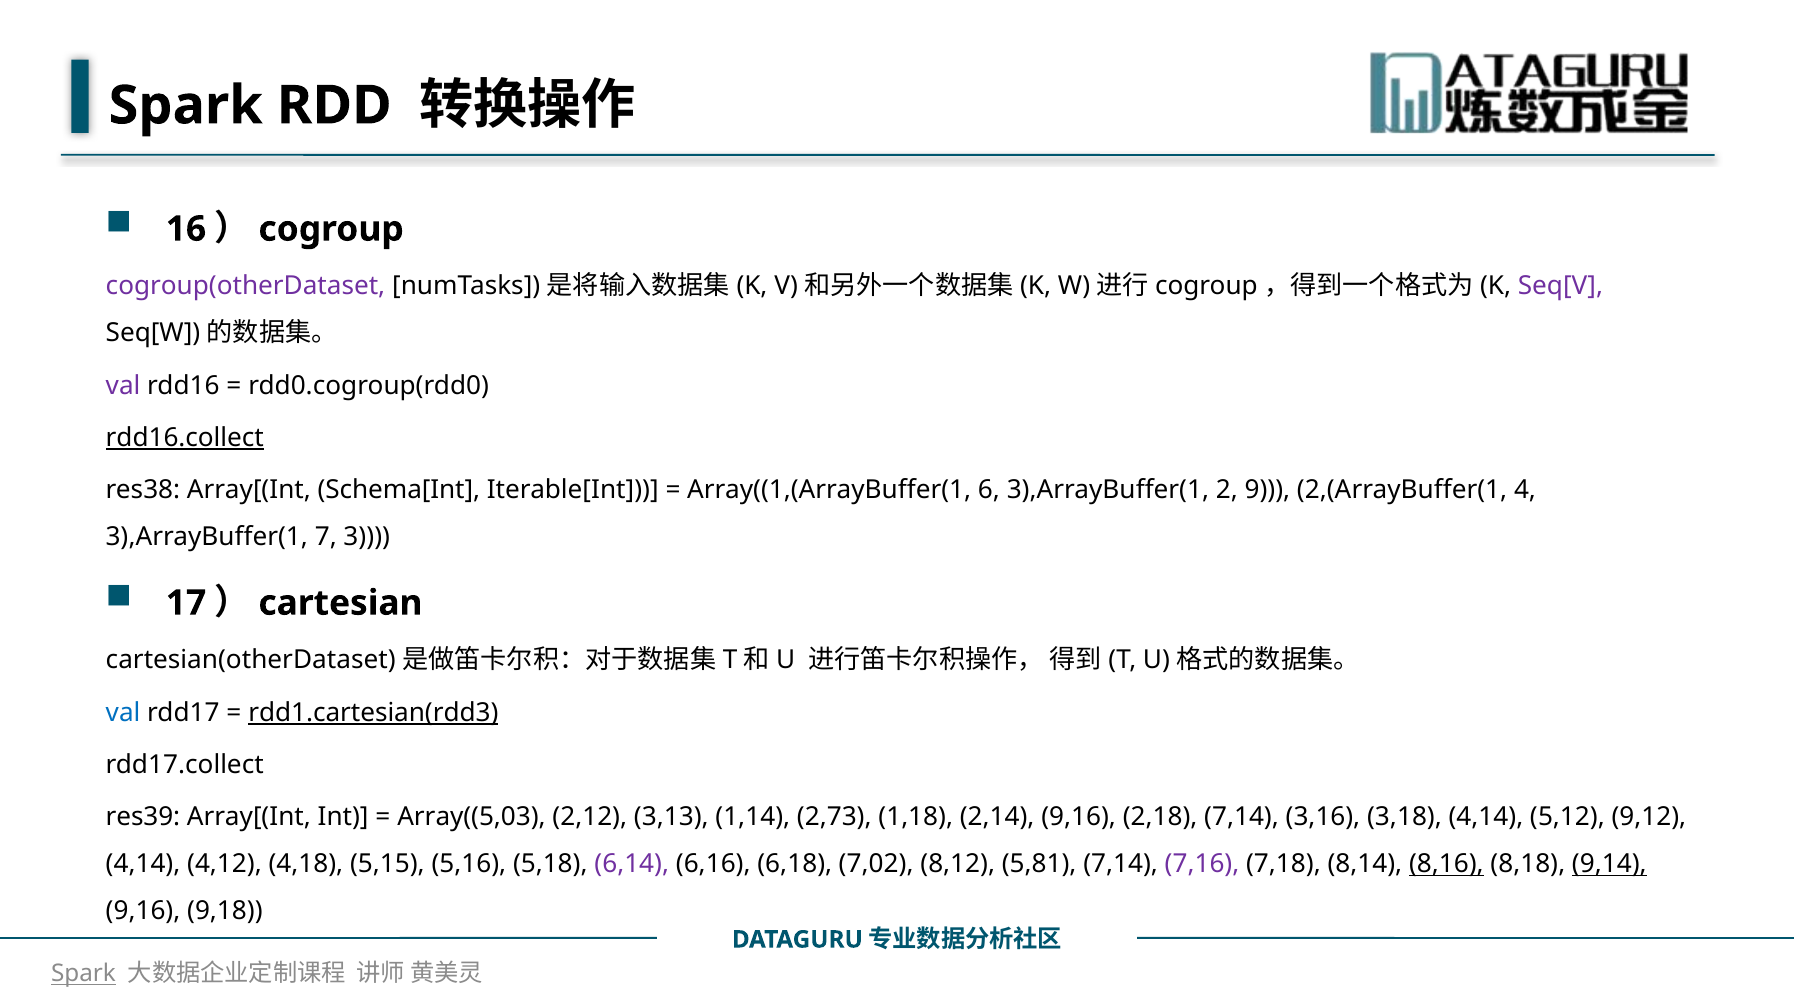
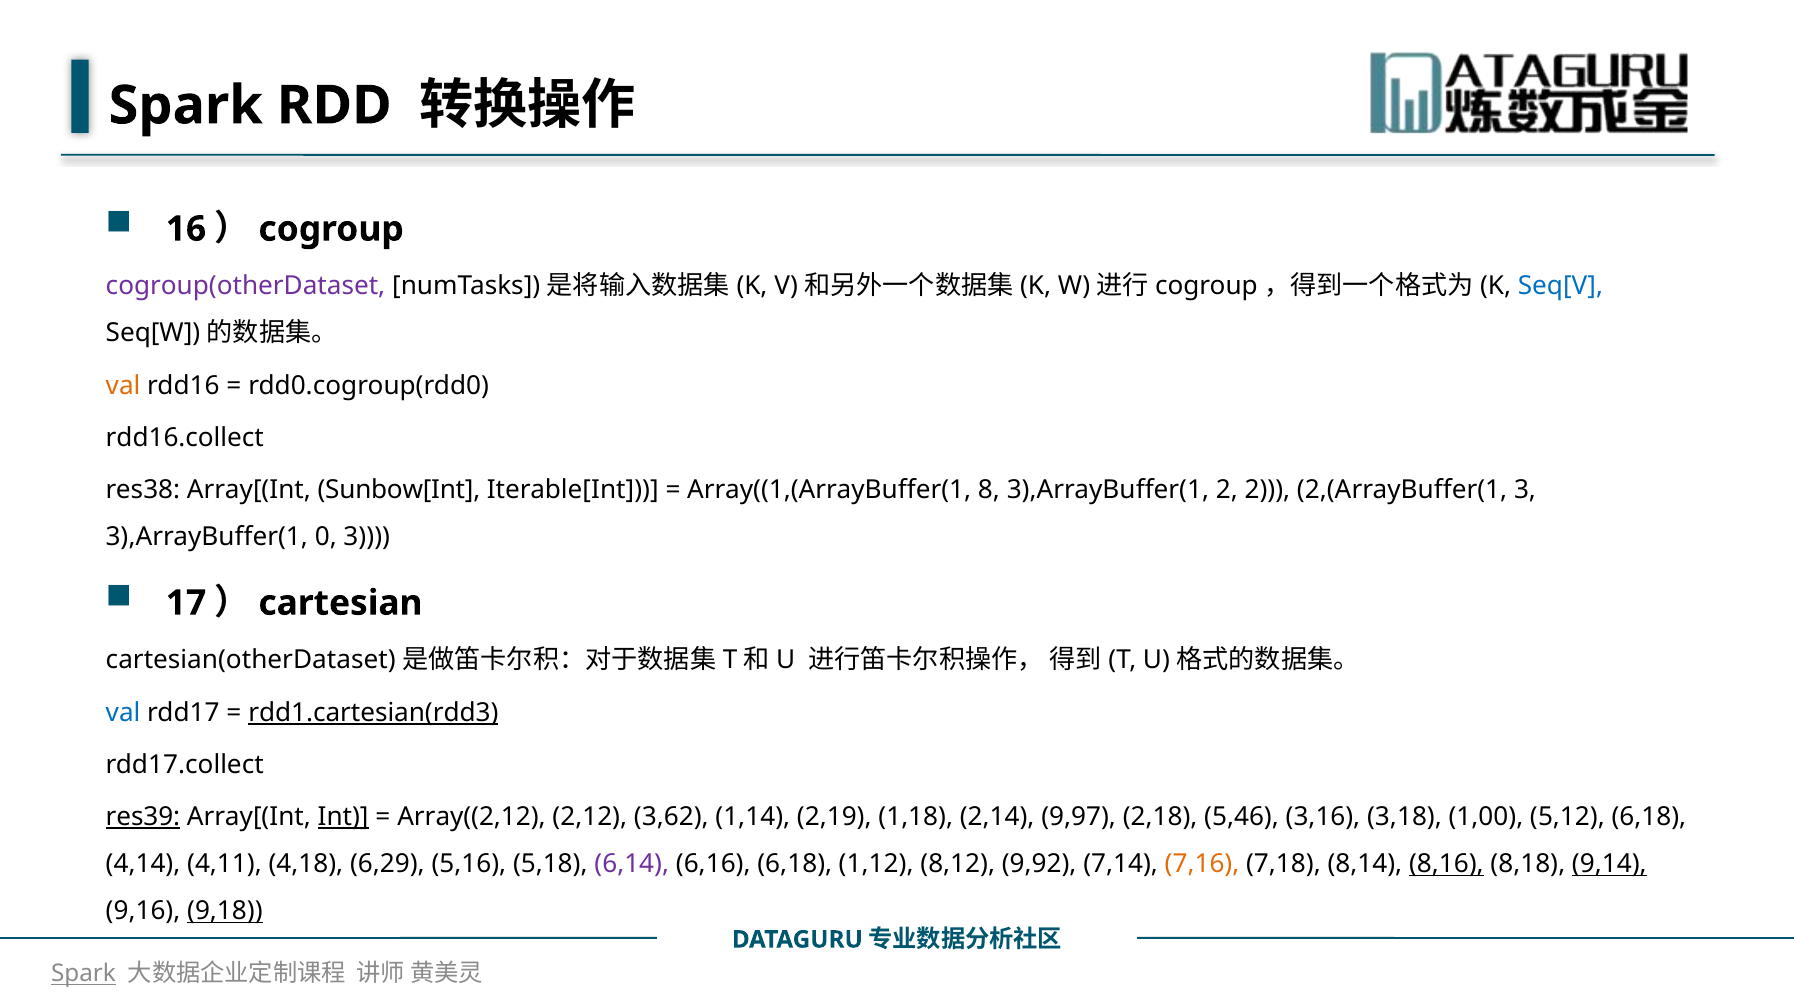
Seq[V colour: purple -> blue
val at (123, 386) colour: purple -> orange
rdd16.collect underline: present -> none
Schema[Int: Schema[Int -> Sunbow[Int
6: 6 -> 8
2 9: 9 -> 2
2,(ArrayBuffer(1 4: 4 -> 3
7: 7 -> 0
res39 underline: none -> present
Int underline: none -> present
Array((5,03: Array((5,03 -> Array((2,12
3,13: 3,13 -> 3,62
2,73: 2,73 -> 2,19
2,14 9,16: 9,16 -> 9,97
2,18 7,14: 7,14 -> 5,46
3,18 4,14: 4,14 -> 1,00
5,12 9,12: 9,12 -> 6,18
4,12: 4,12 -> 4,11
5,15: 5,15 -> 6,29
7,02: 7,02 -> 1,12
5,81: 5,81 -> 9,92
7,16 colour: purple -> orange
9,18 underline: none -> present
